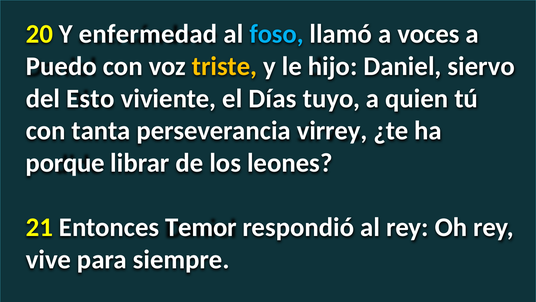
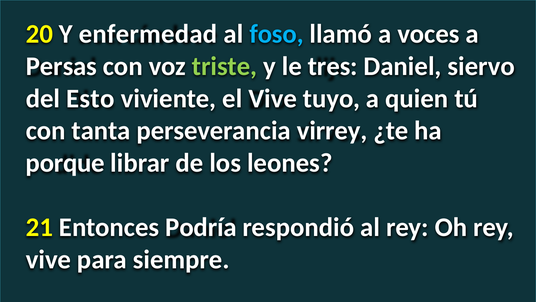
Puedo: Puedo -> Persas
triste colour: yellow -> light green
hijo: hijo -> tres
el Días: Días -> Vive
Temor: Temor -> Podría
